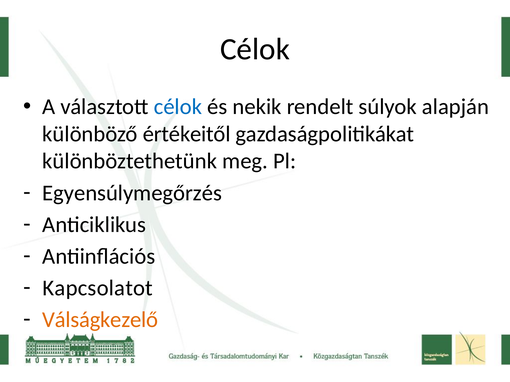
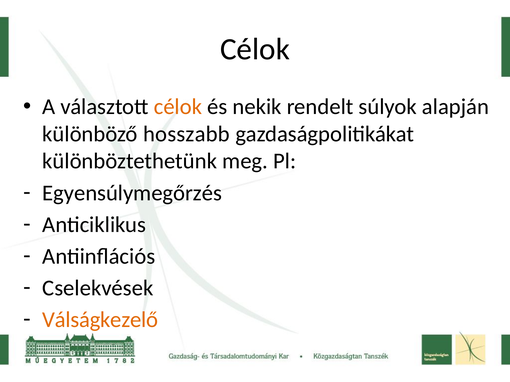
célok at (178, 107) colour: blue -> orange
értékeitől: értékeitől -> hosszabb
Kapcsolatot: Kapcsolatot -> Cselekvések
